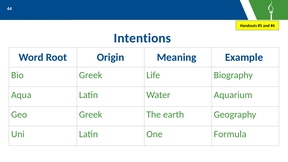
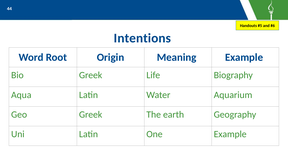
One Formula: Formula -> Example
